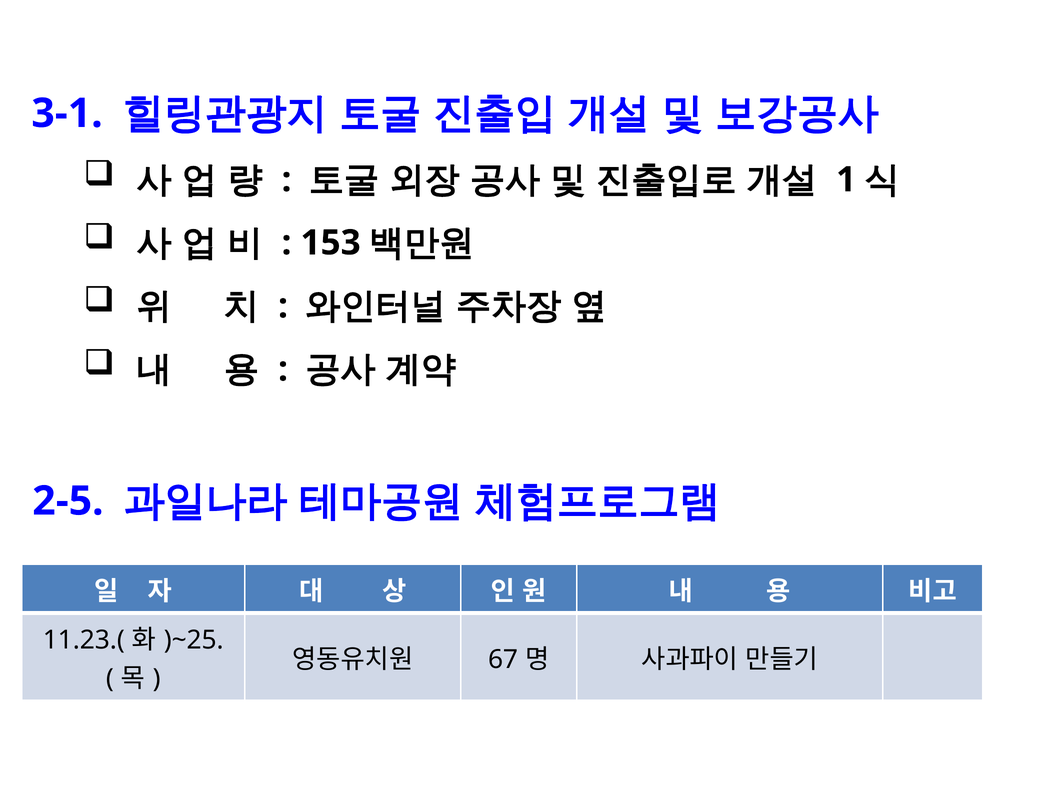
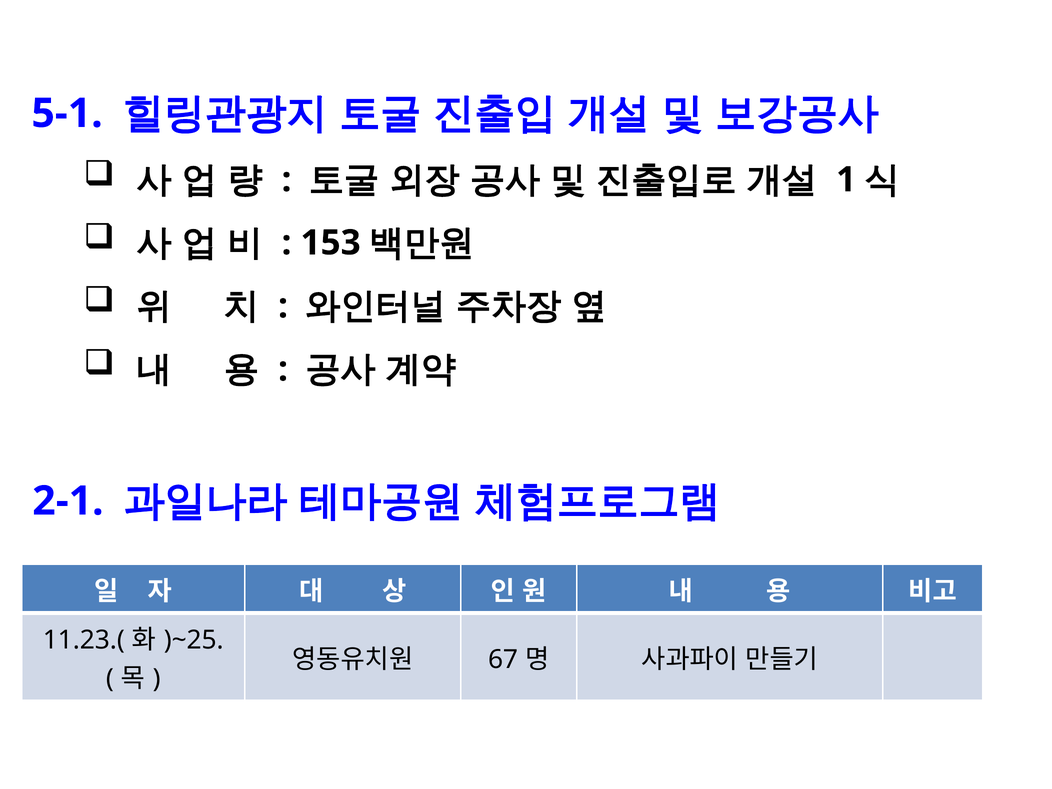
3-1: 3-1 -> 5-1
2-5: 2-5 -> 2-1
